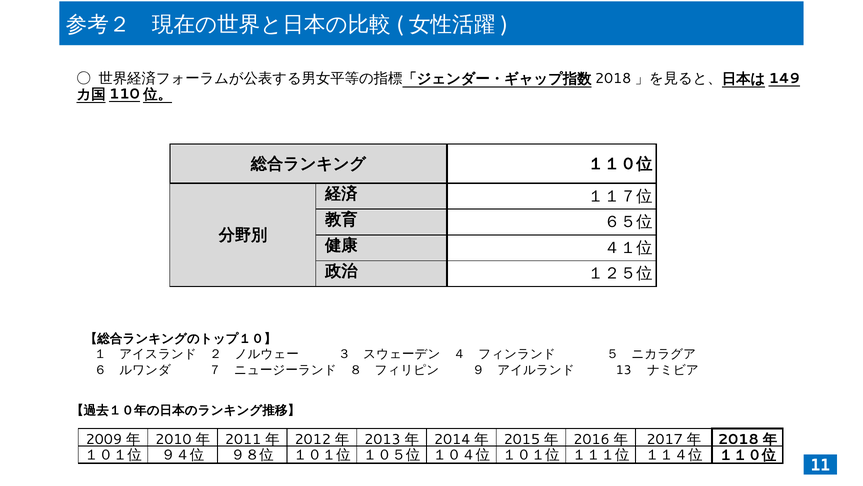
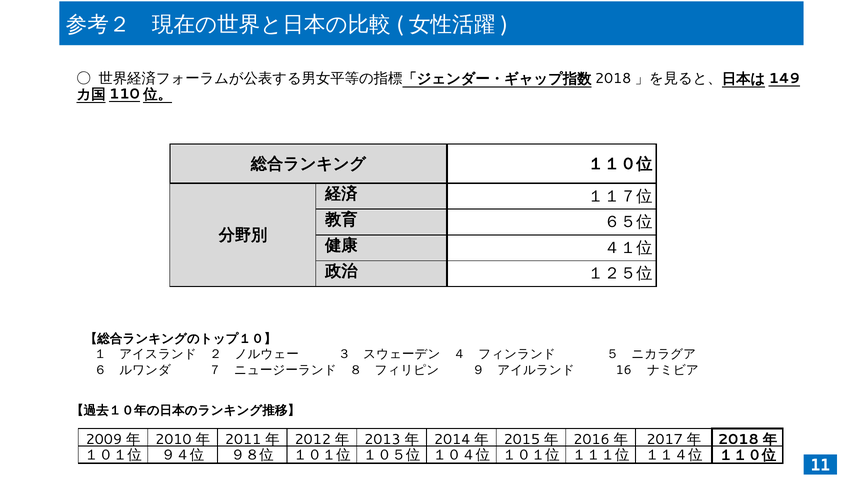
13: 13 -> 16
